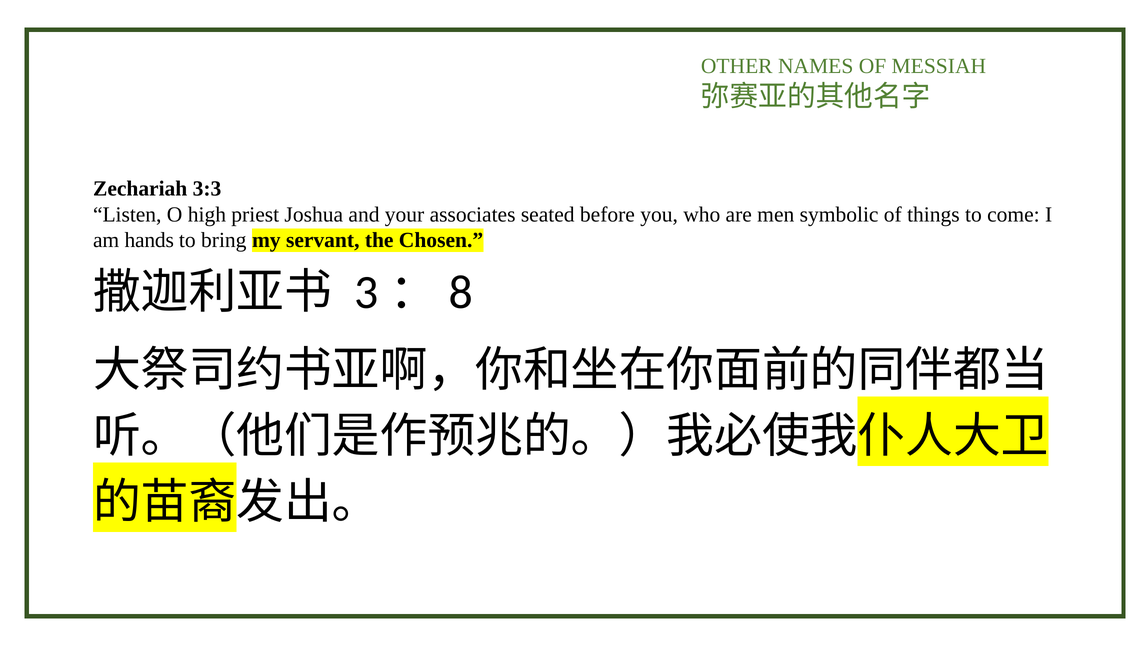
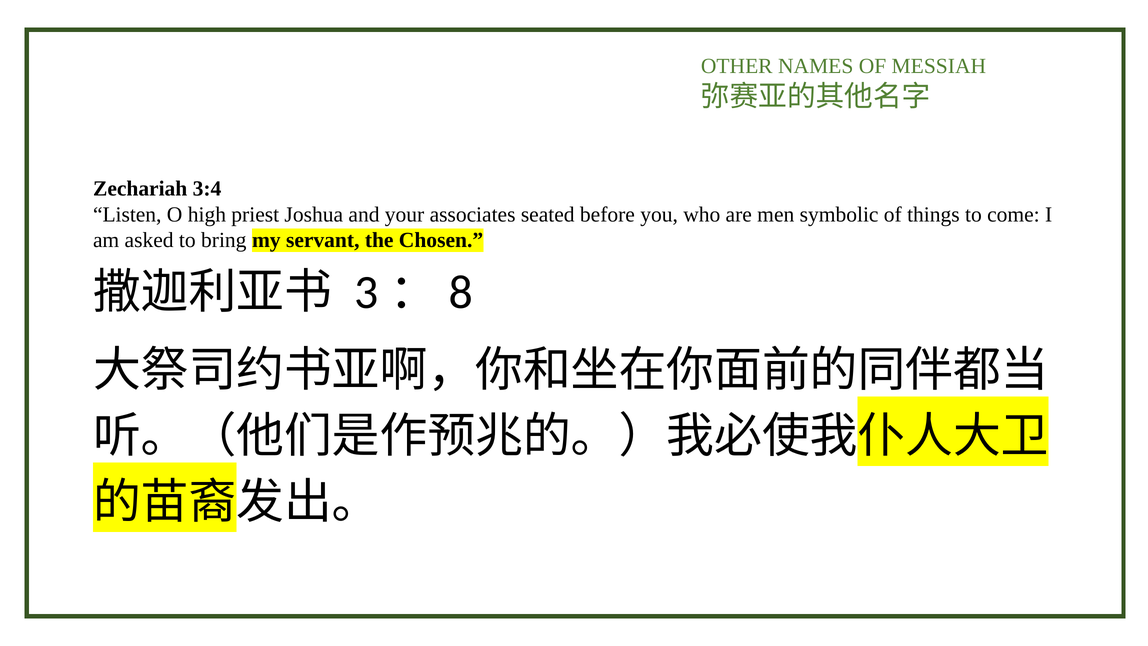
3:3: 3:3 -> 3:4
hands: hands -> asked
